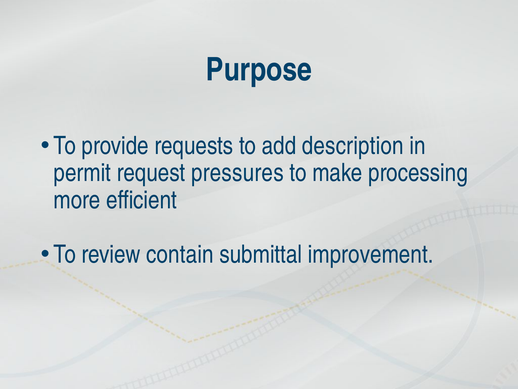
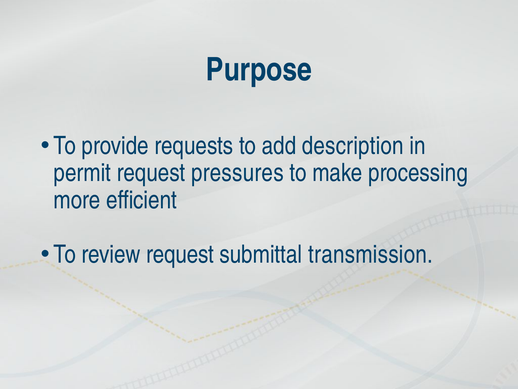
review contain: contain -> request
improvement: improvement -> transmission
